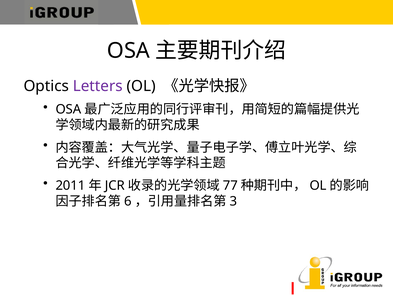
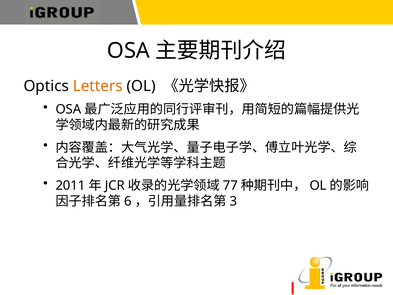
Letters colour: purple -> orange
